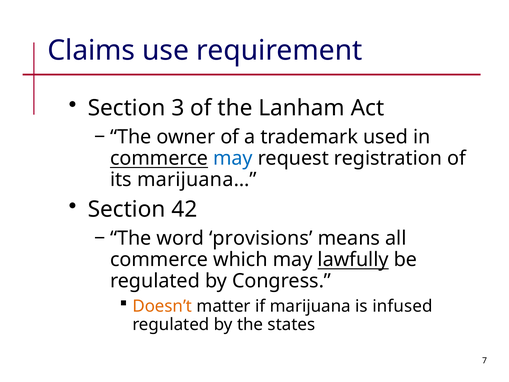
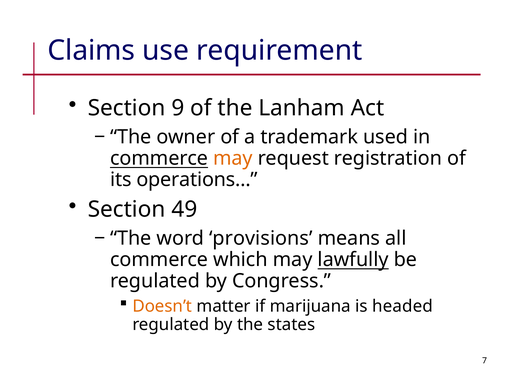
3: 3 -> 9
may at (233, 158) colour: blue -> orange
marijuana…: marijuana… -> operations…
42: 42 -> 49
infused: infused -> headed
